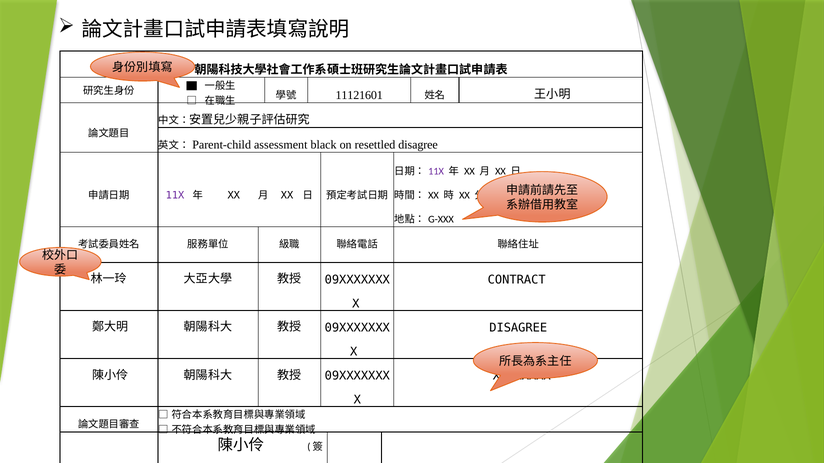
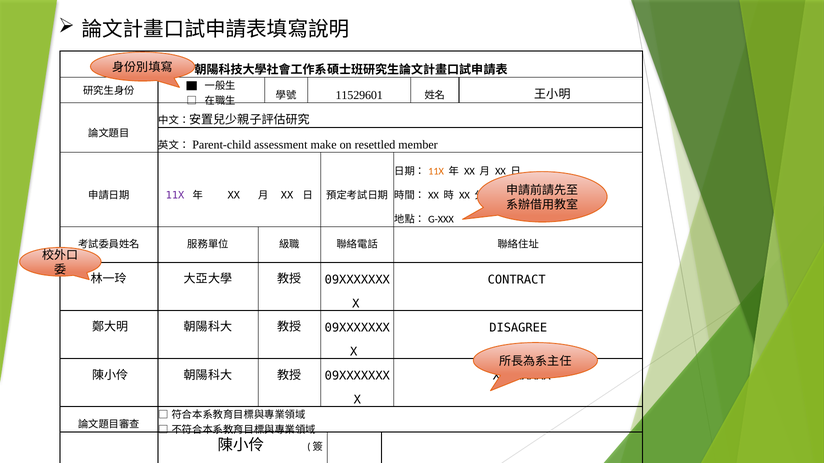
11121601: 11121601 -> 11529601
black: black -> make
resettled disagree: disagree -> member
11X at (436, 171) colour: purple -> orange
